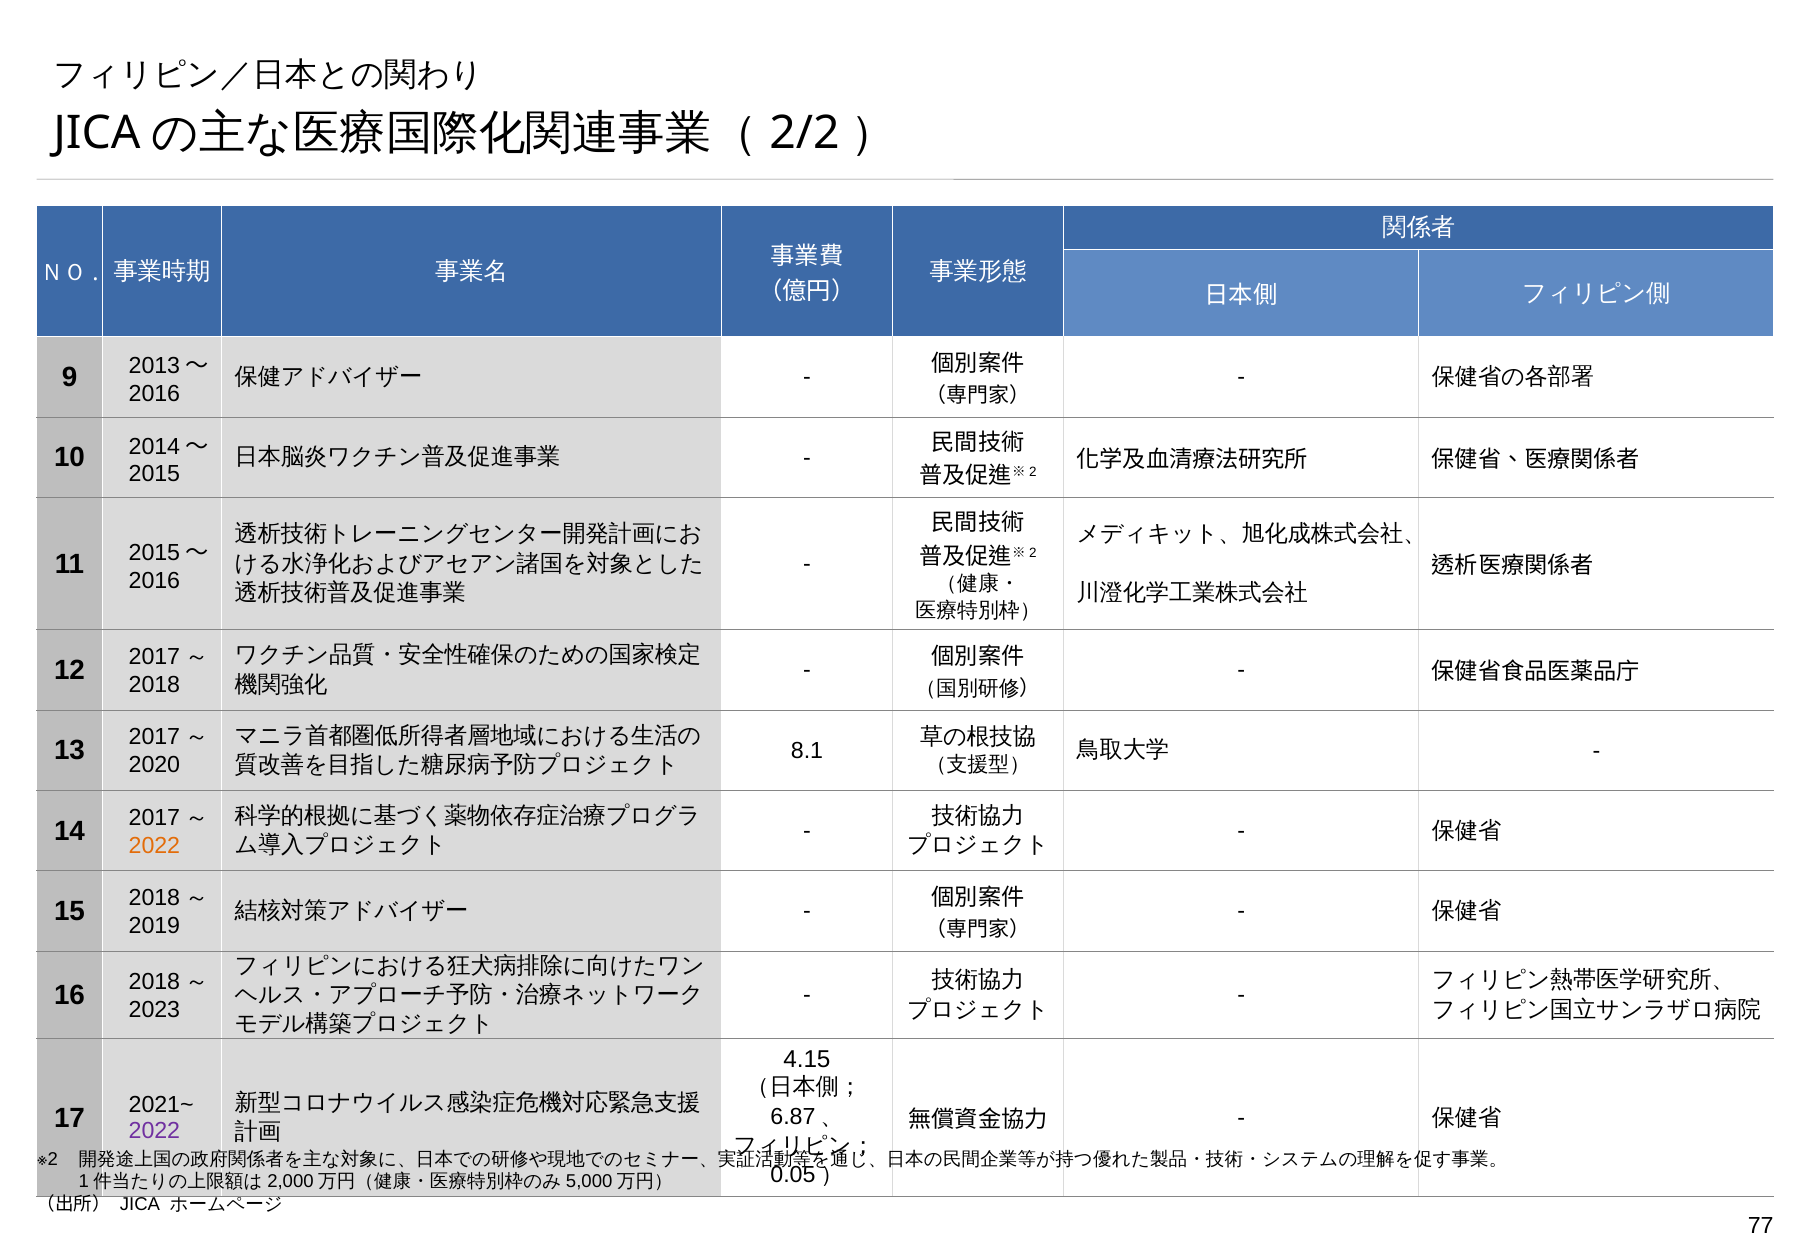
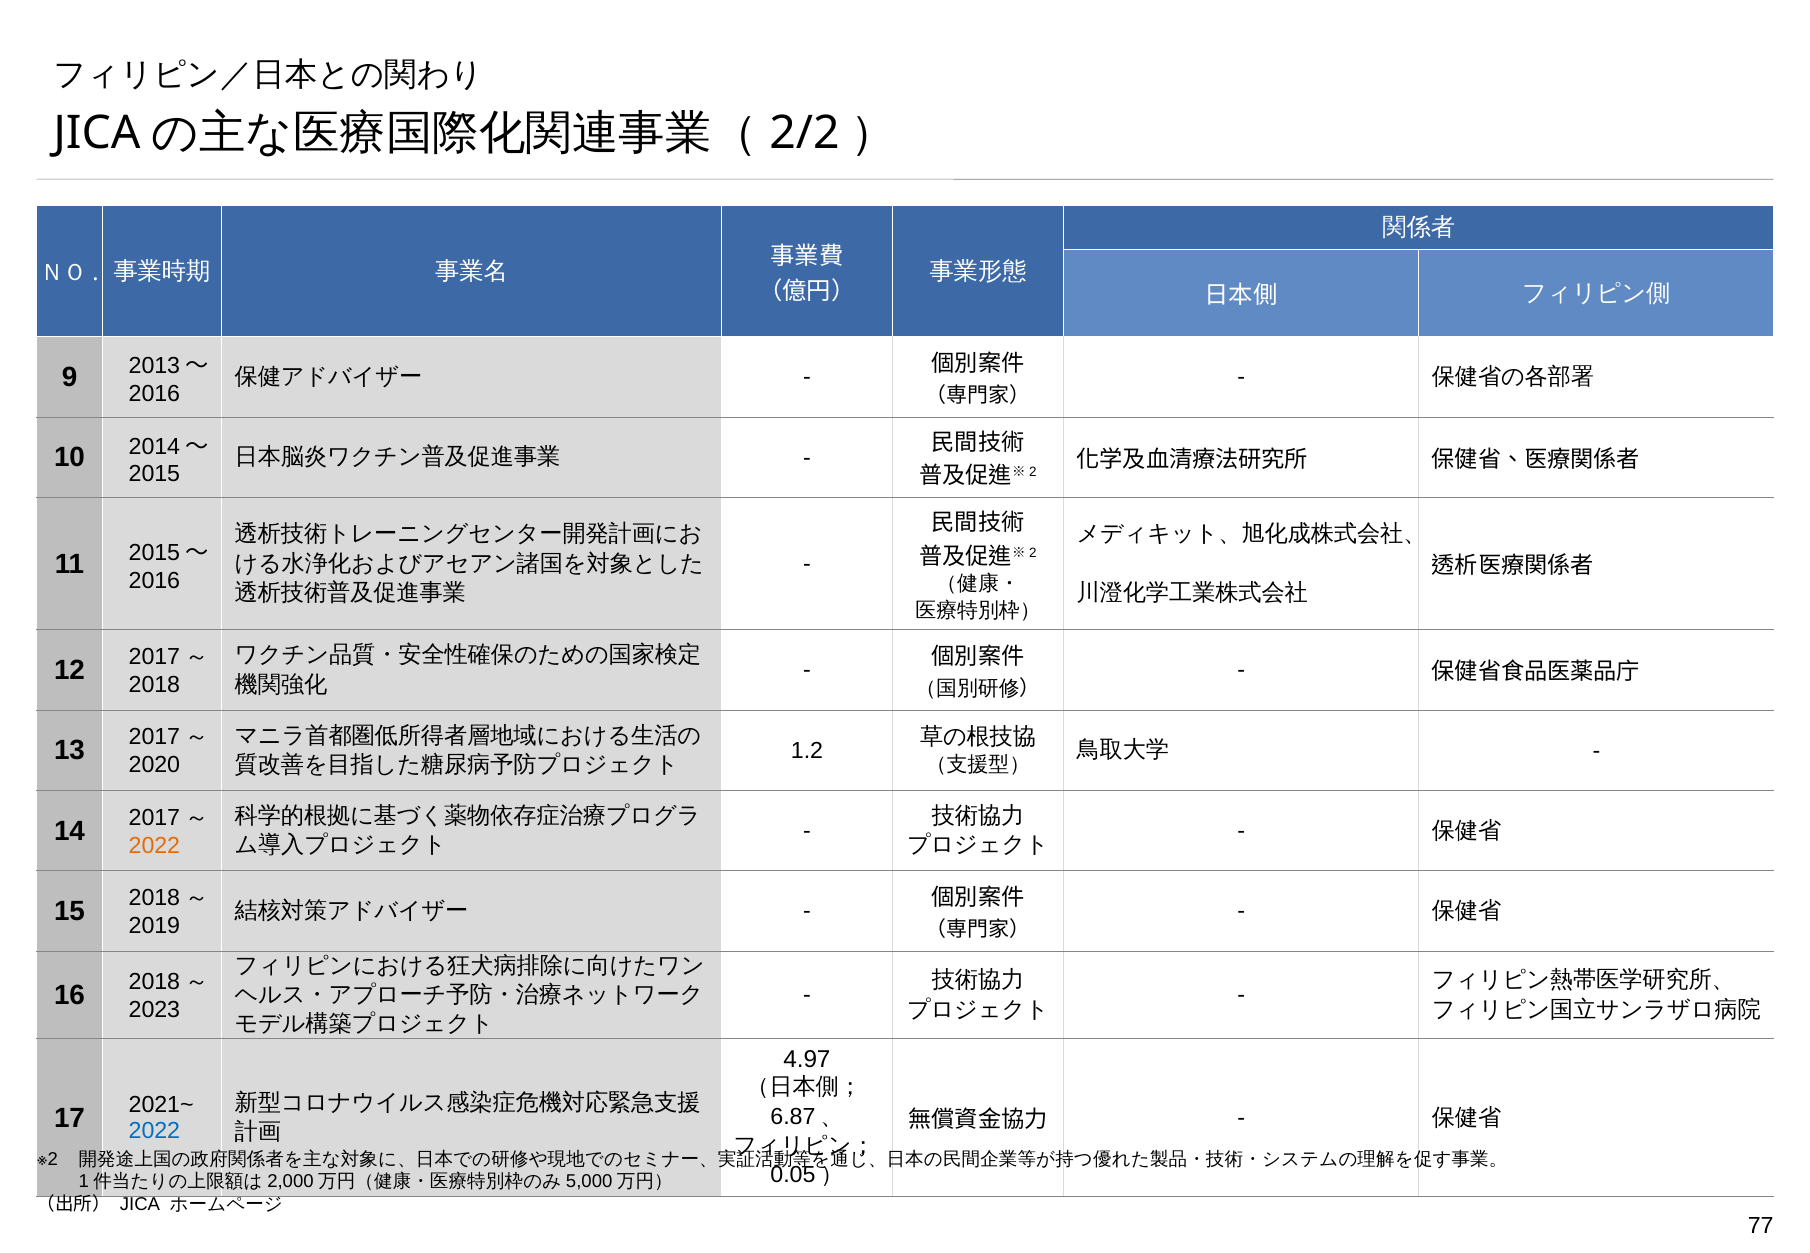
8.1: 8.1 -> 1.2
4.15: 4.15 -> 4.97
2022 at (154, 1131) colour: purple -> blue
